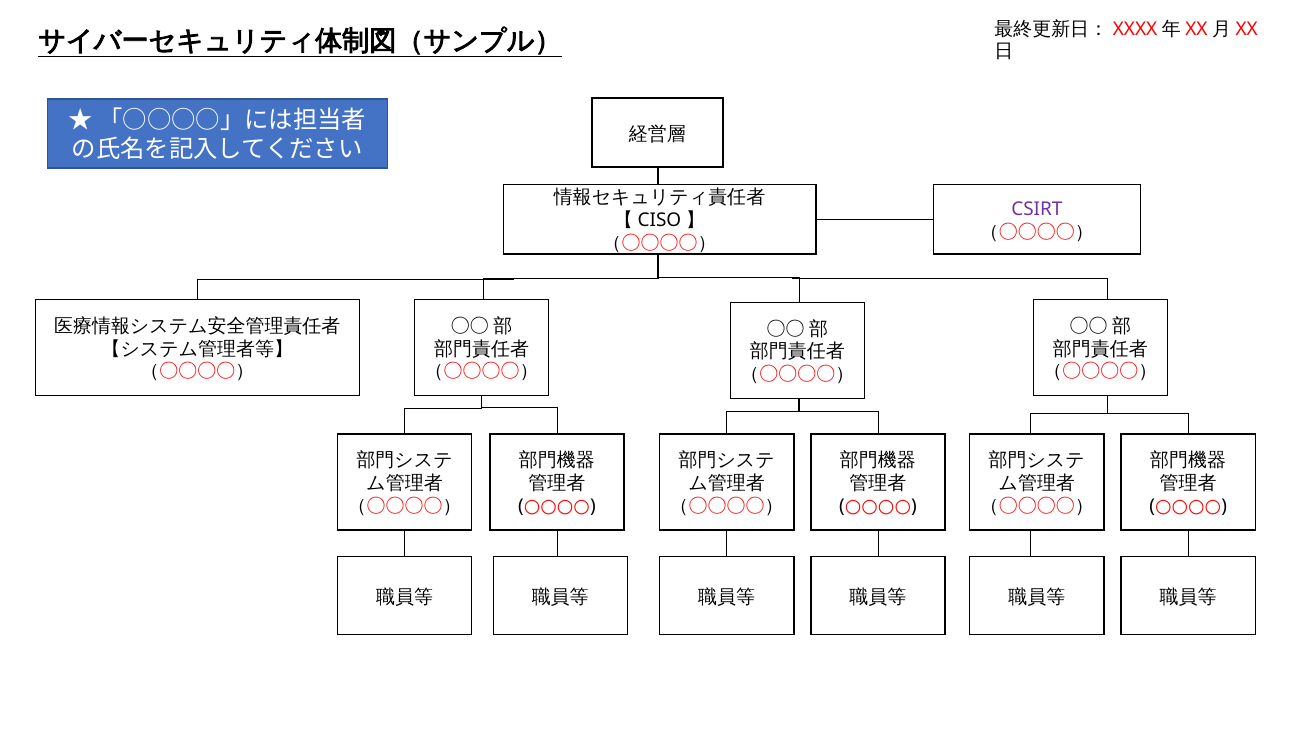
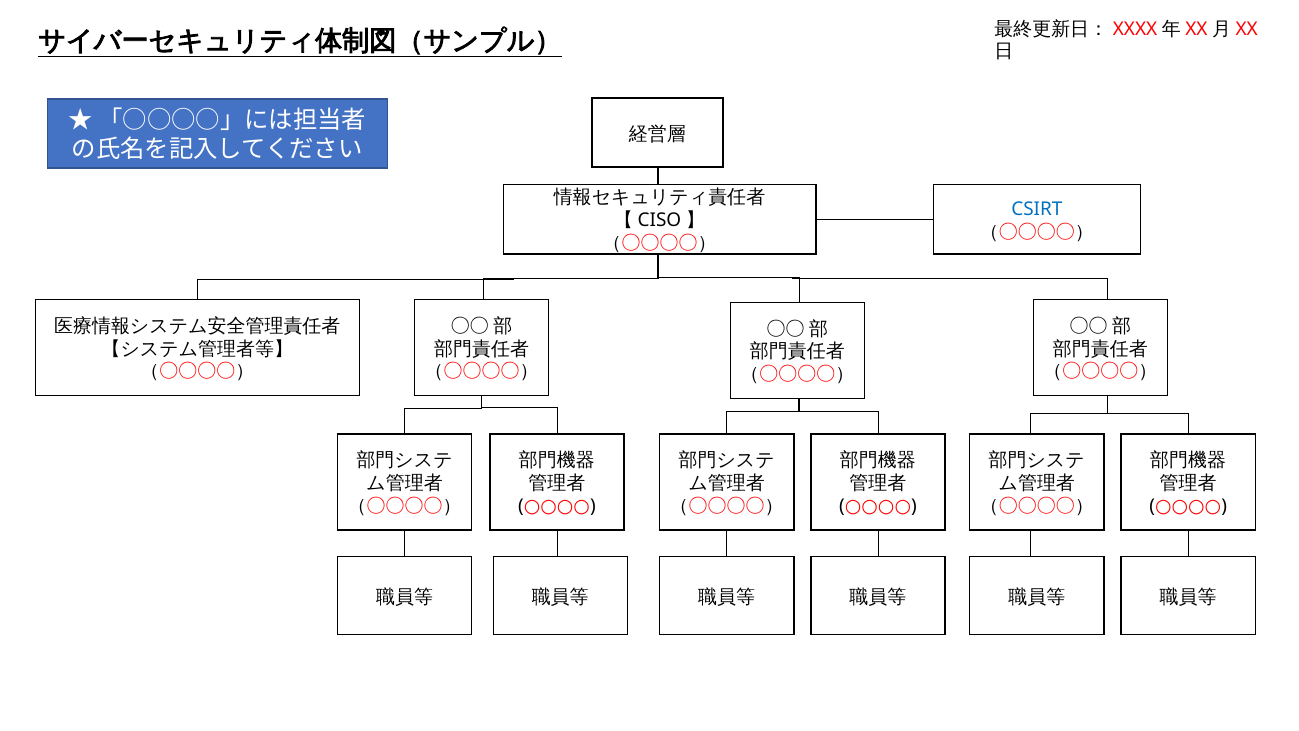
CSIRT colour: purple -> blue
